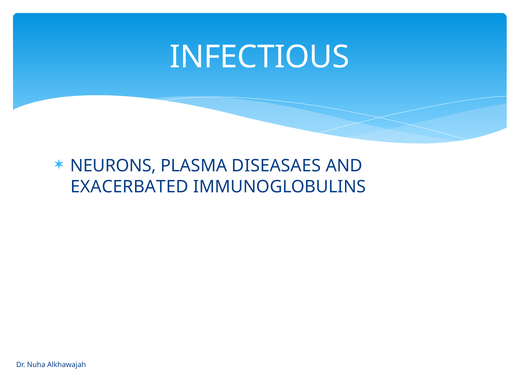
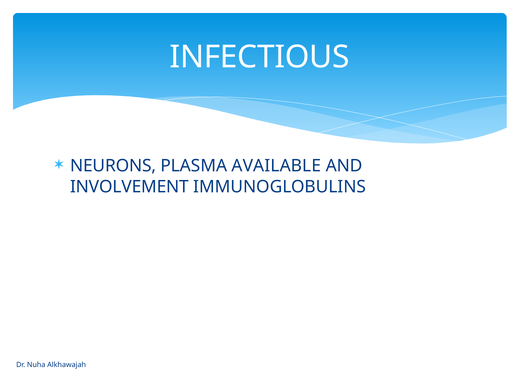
DISEASAES: DISEASAES -> AVAILABLE
EXACERBATED: EXACERBATED -> INVOLVEMENT
